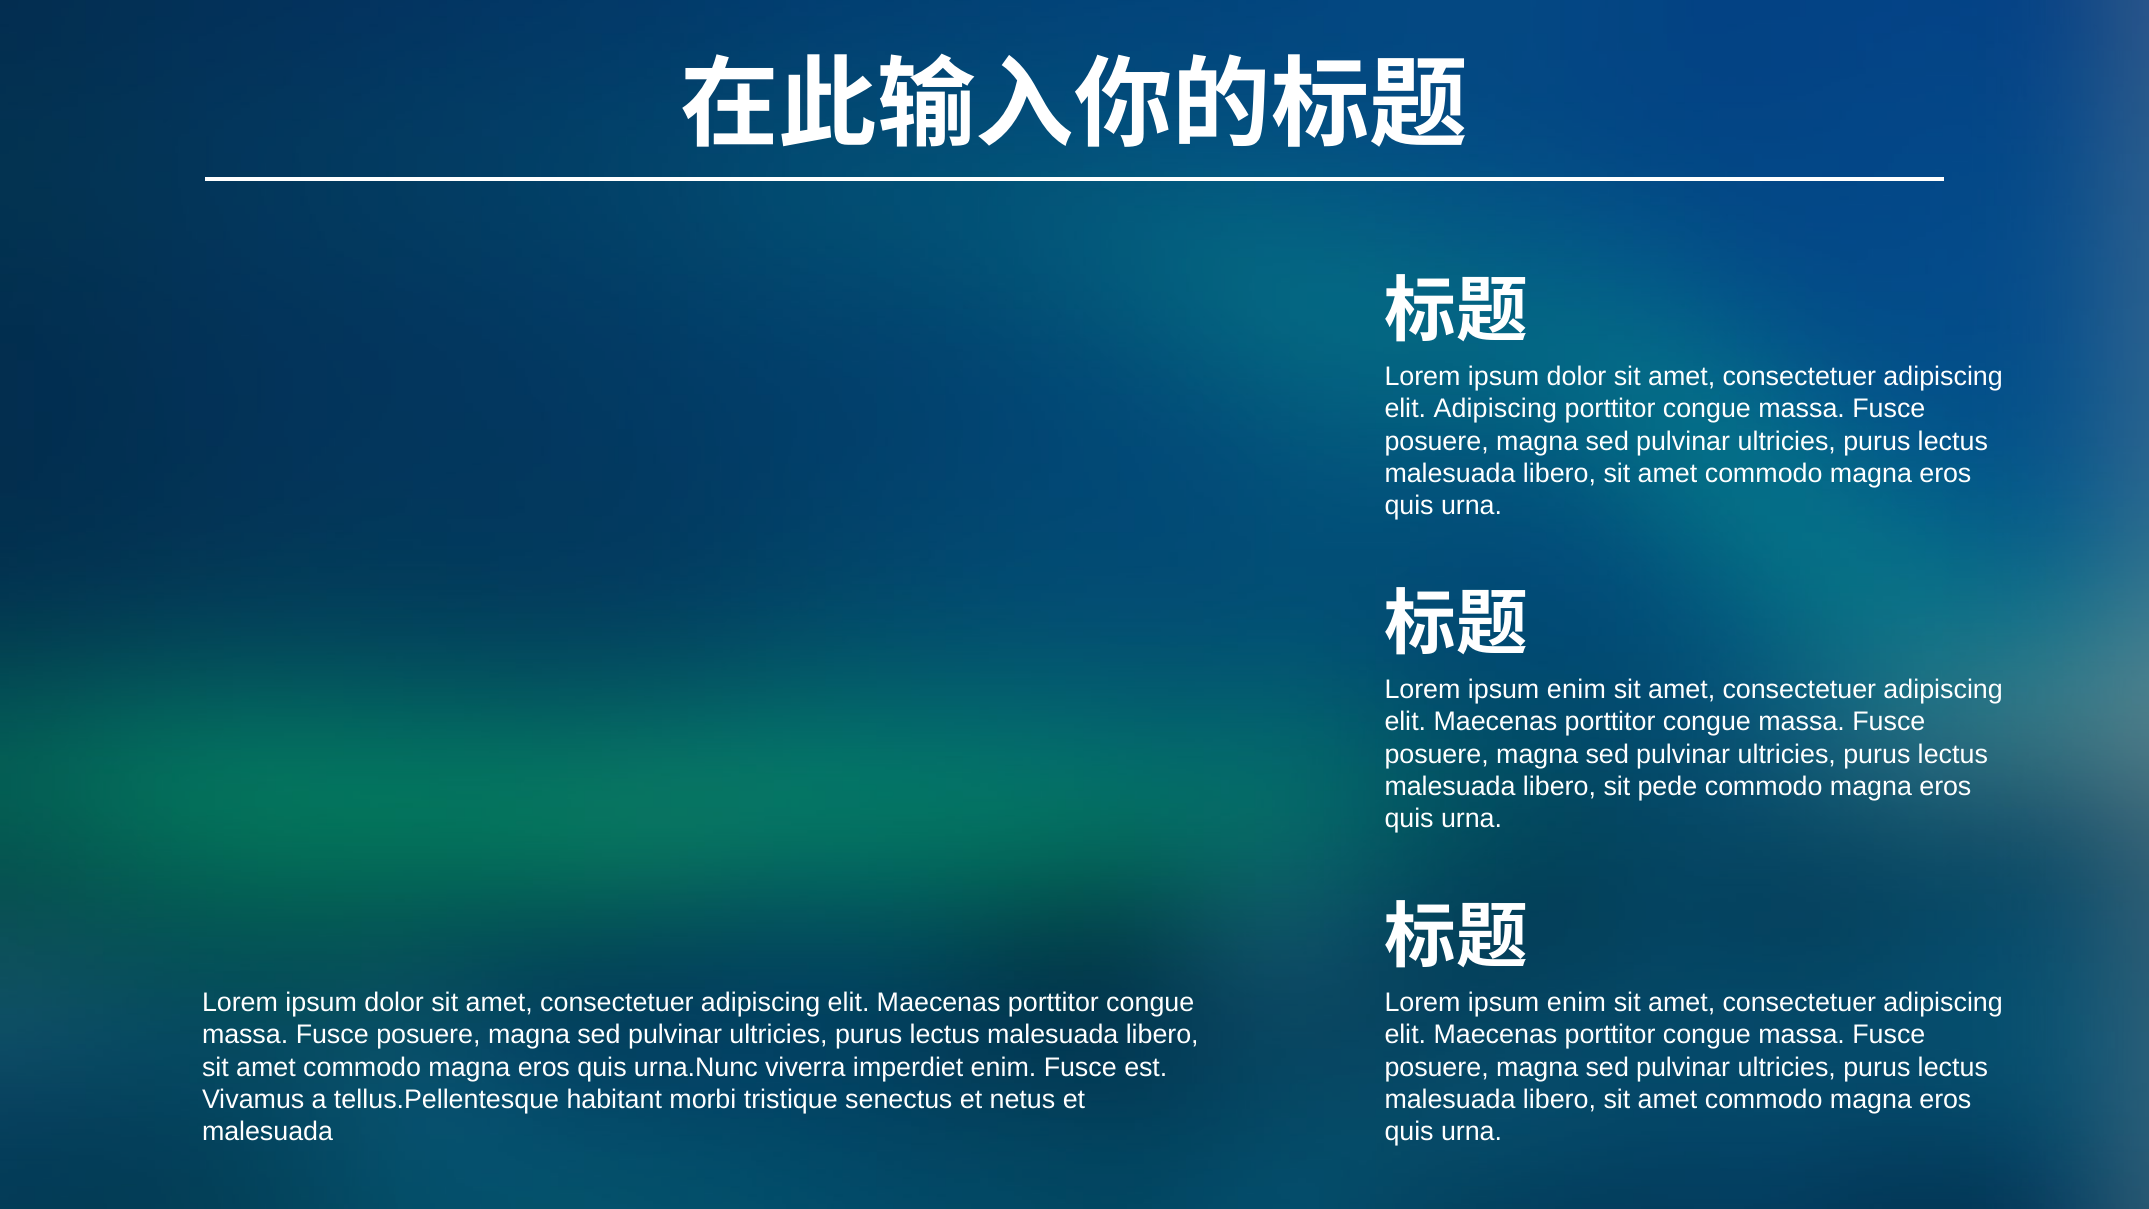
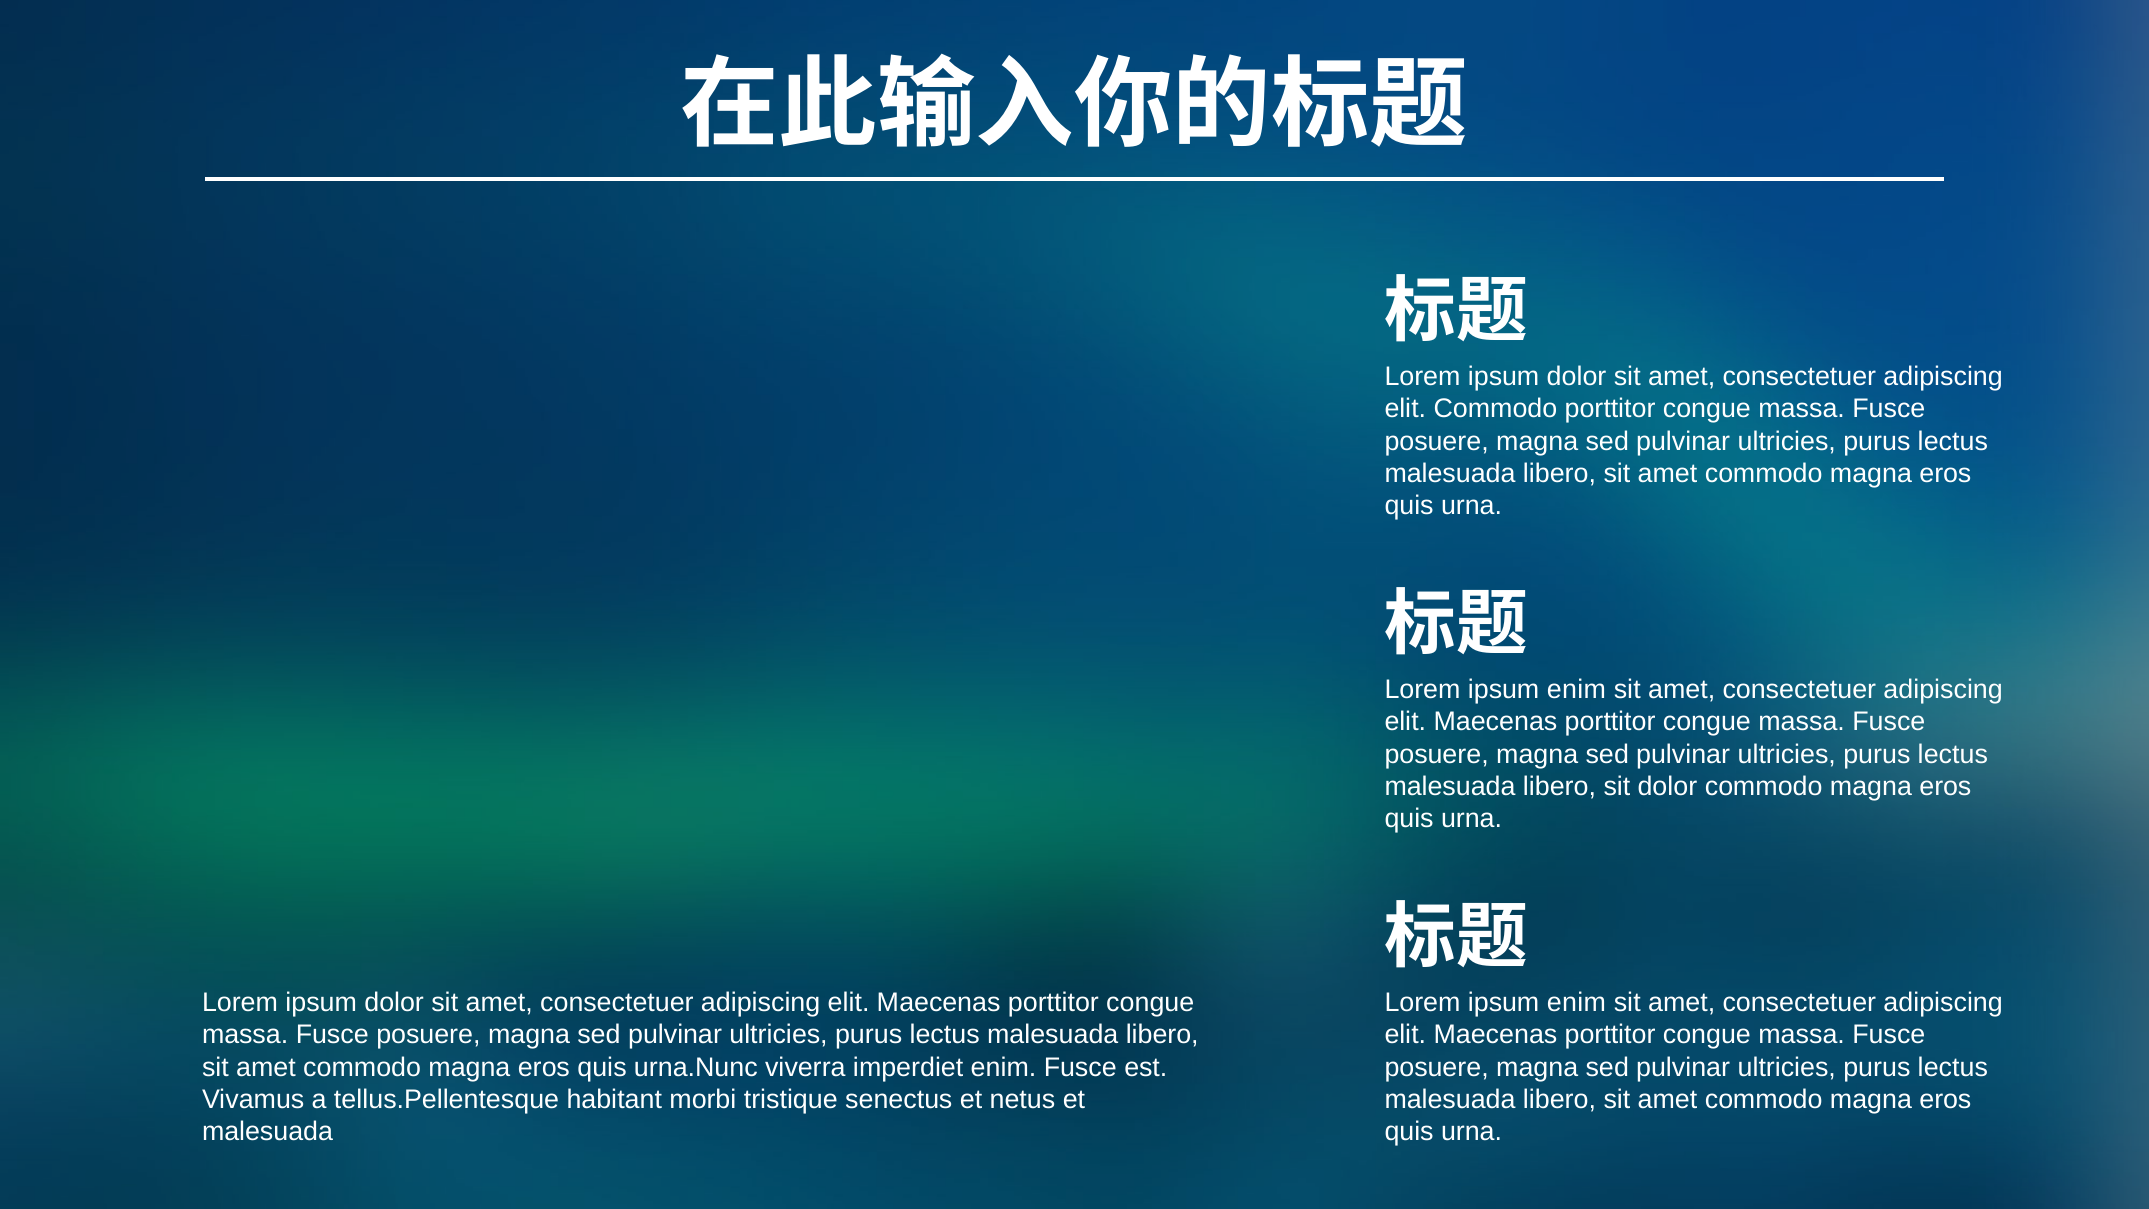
elit Adipiscing: Adipiscing -> Commodo
sit pede: pede -> dolor
